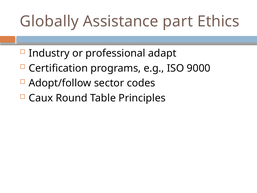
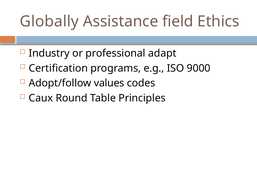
part: part -> field
sector: sector -> values
